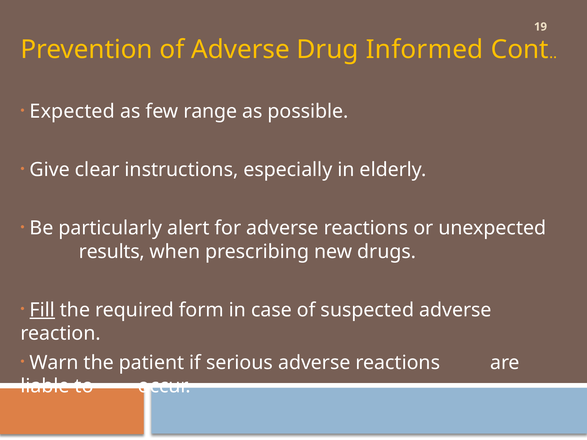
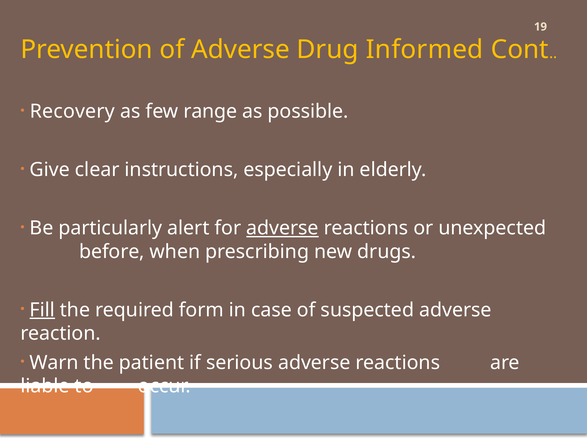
Expected: Expected -> Recovery
adverse at (282, 228) underline: none -> present
results: results -> before
